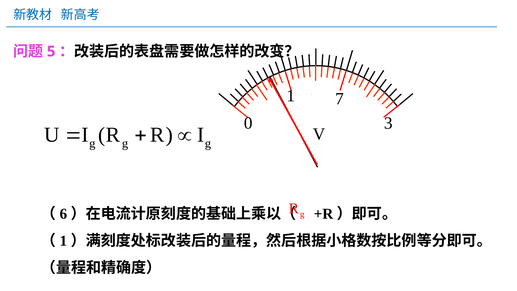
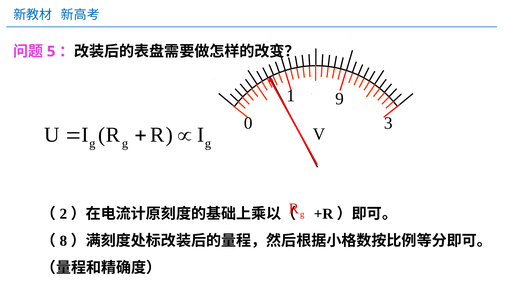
7: 7 -> 9
6 at (63, 214): 6 -> 2
1 at (63, 241): 1 -> 8
